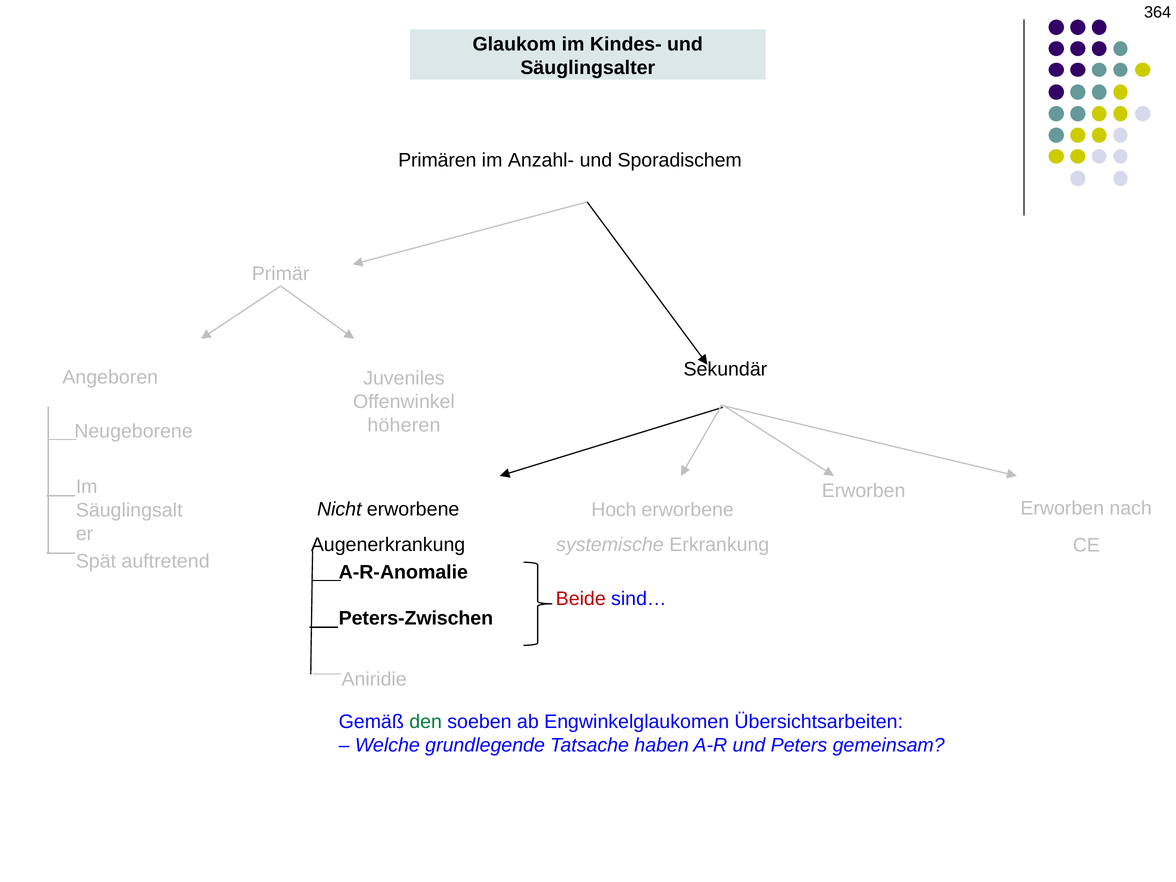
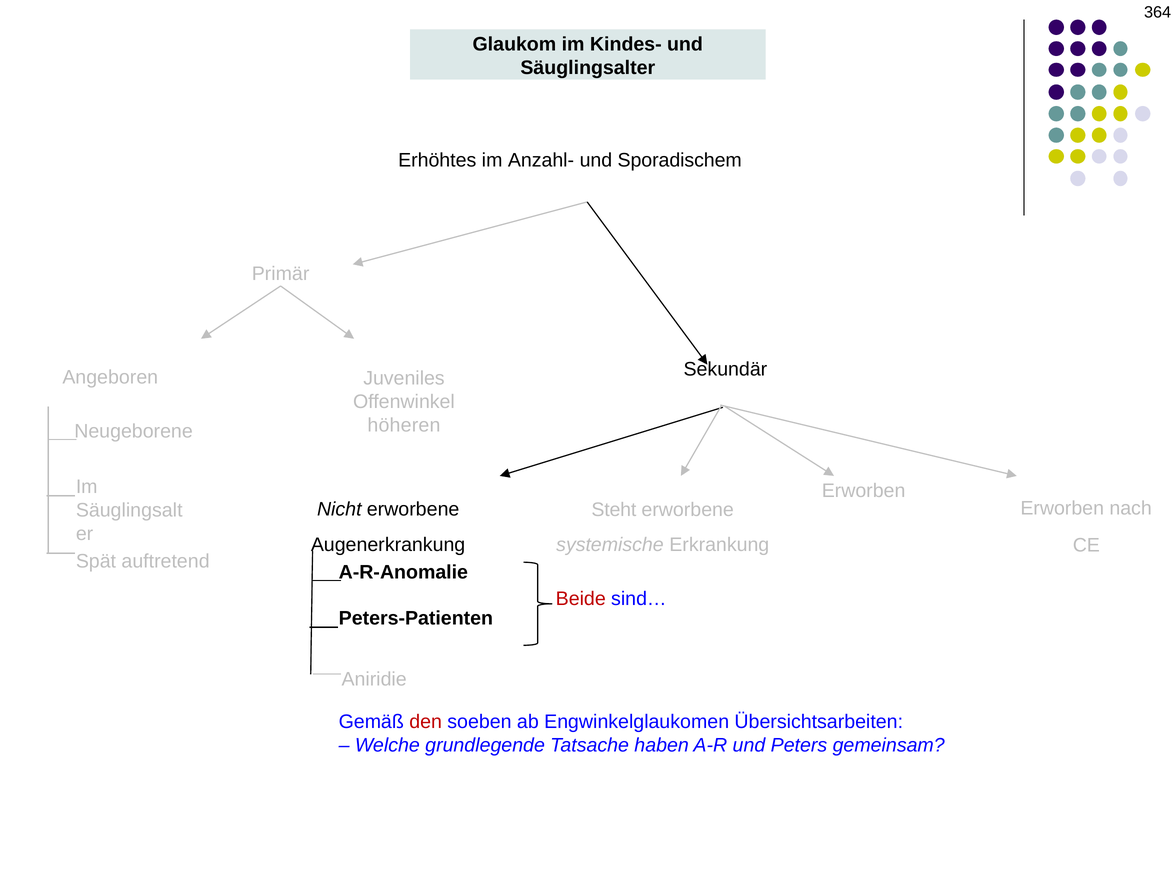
Primären: Primären -> Erhöhtes
Hoch: Hoch -> Steht
Peters-Zwischen: Peters-Zwischen -> Peters-Patienten
den colour: green -> red
